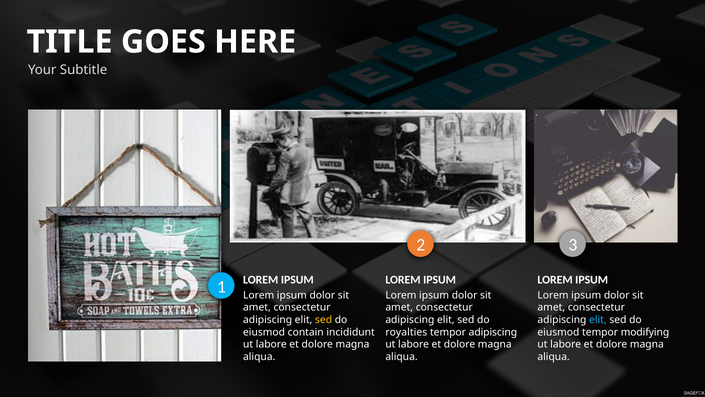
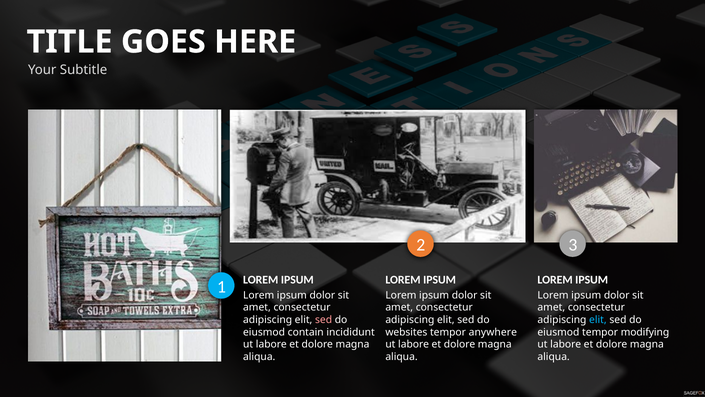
sed at (324, 319) colour: yellow -> pink
royalties: royalties -> websites
tempor adipiscing: adipiscing -> anywhere
